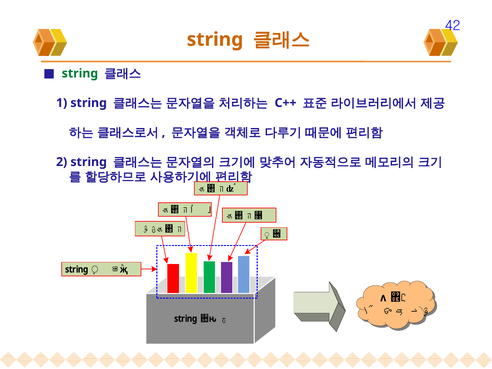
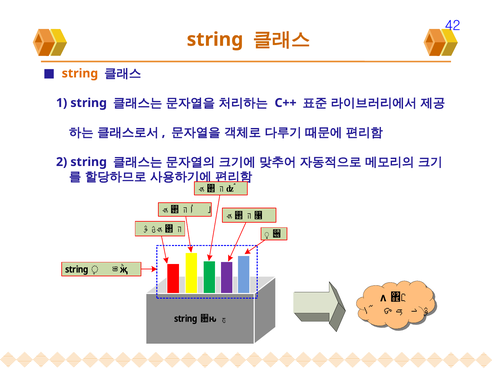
string at (80, 73) colour: green -> orange
